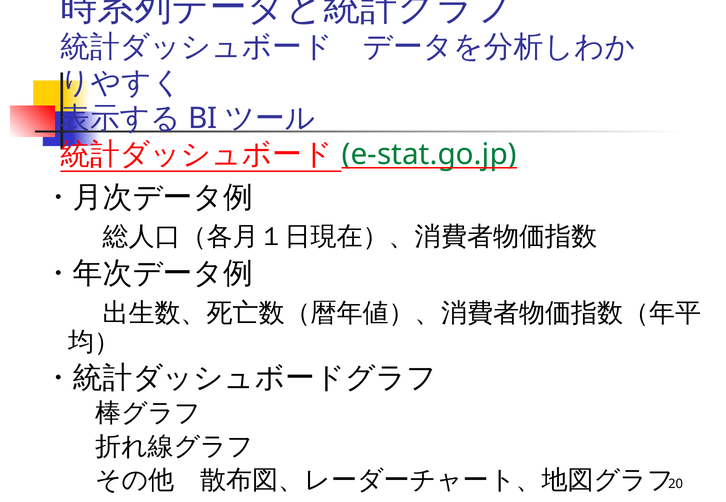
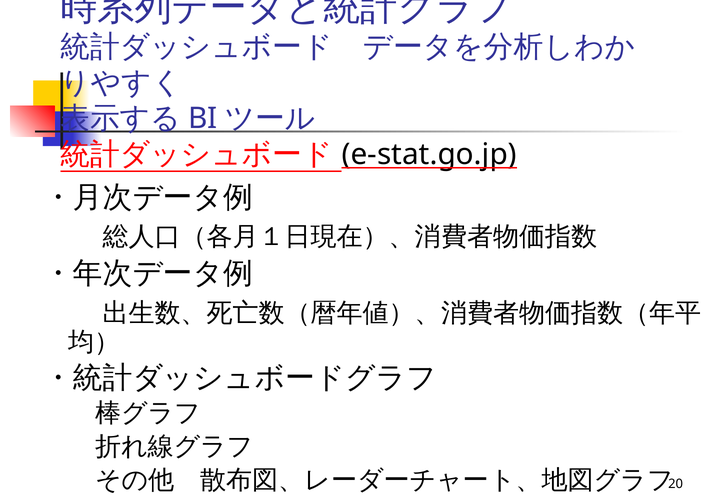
e-stat.go.jp colour: green -> black
